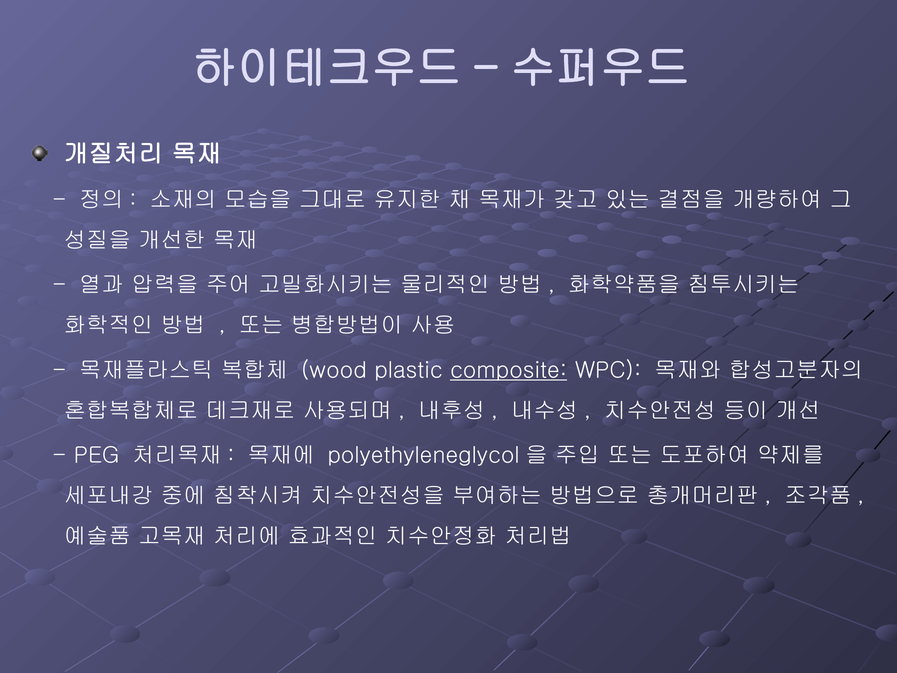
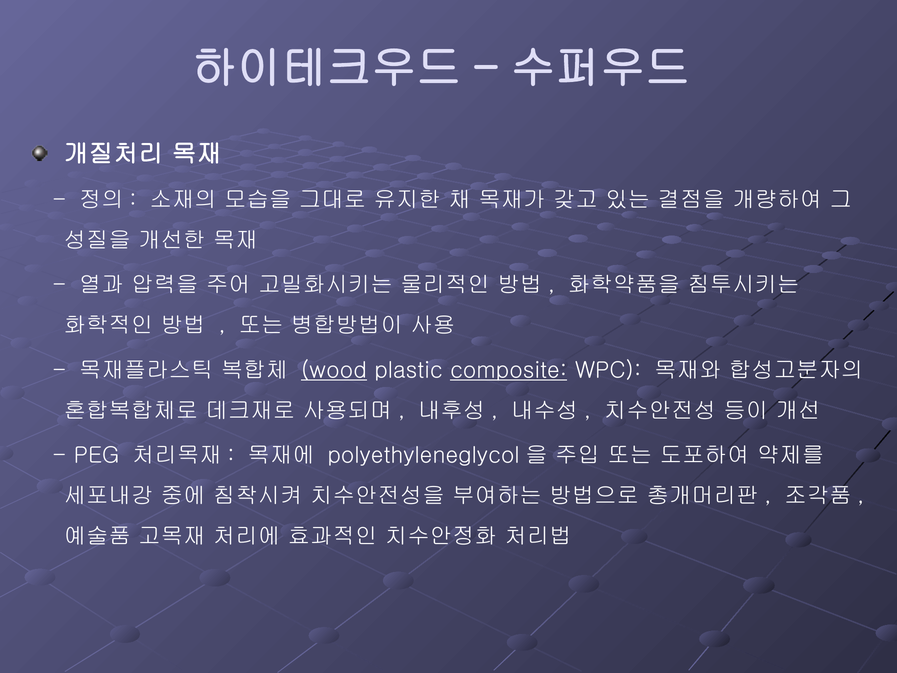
wood underline: none -> present
